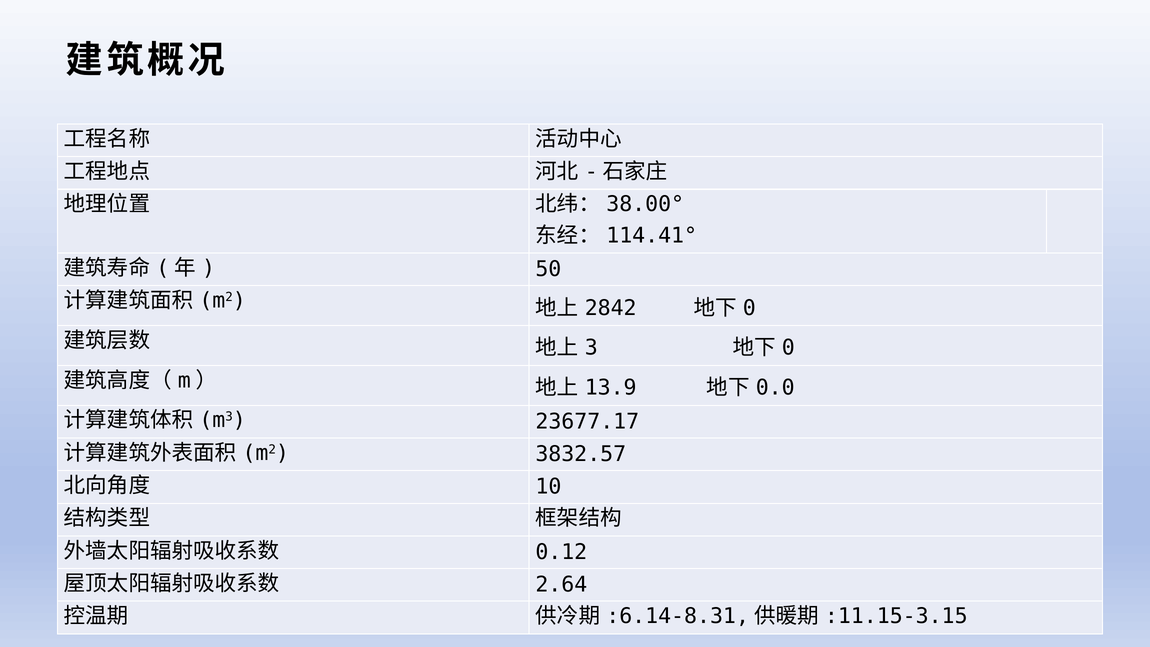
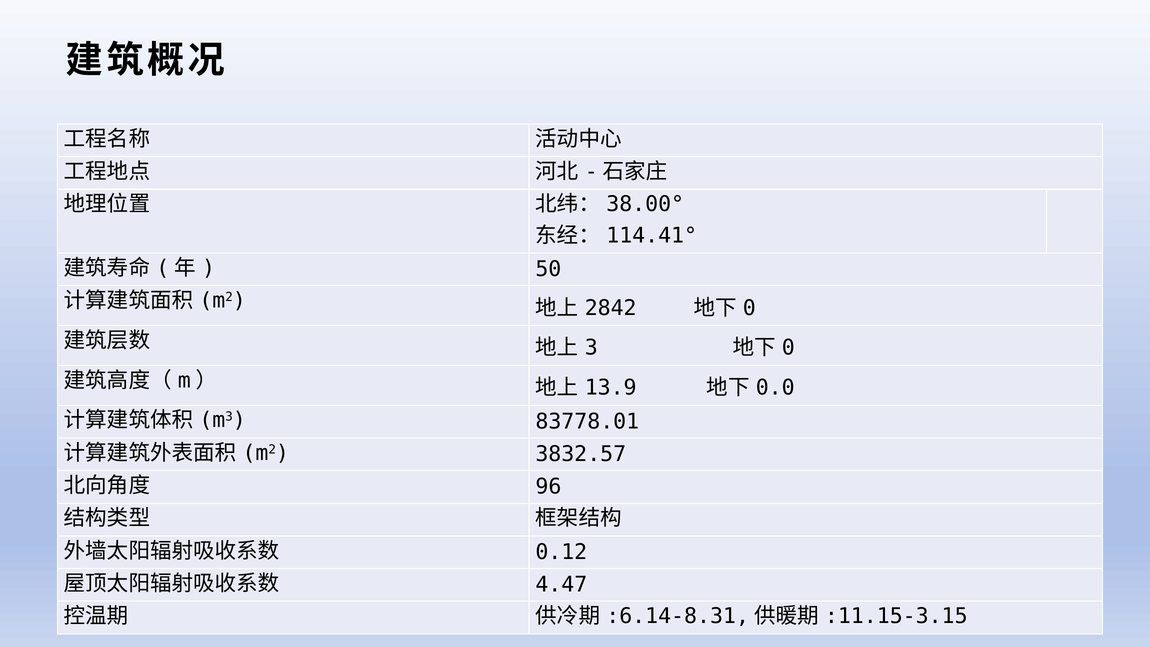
23677.17: 23677.17 -> 83778.01
10: 10 -> 96
2.64: 2.64 -> 4.47
